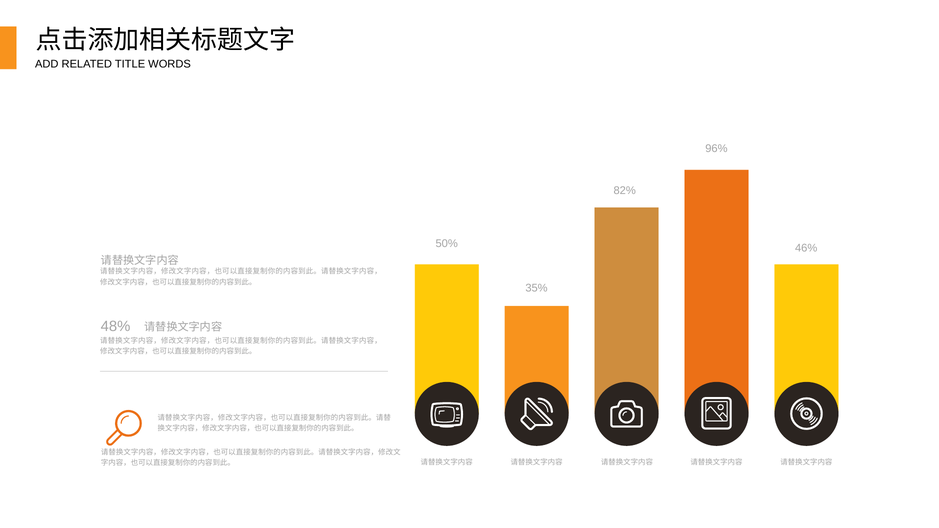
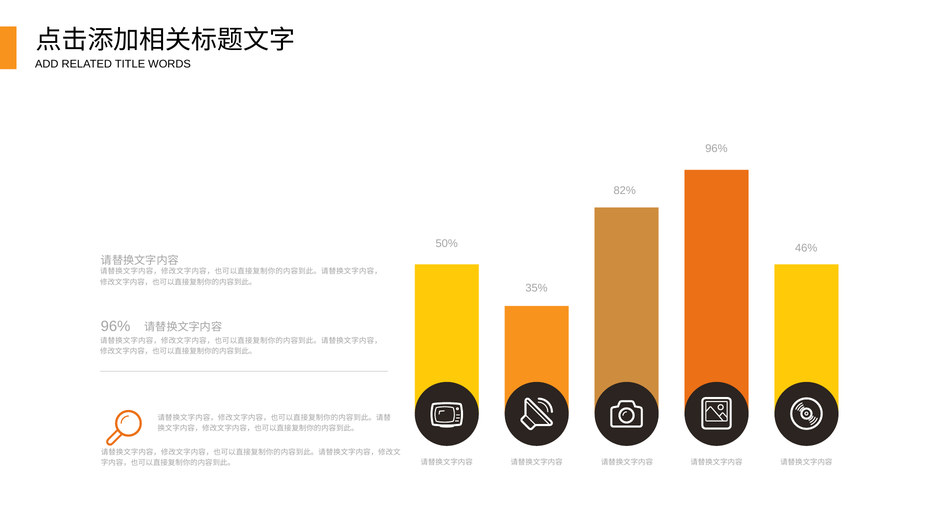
48% at (116, 326): 48% -> 96%
